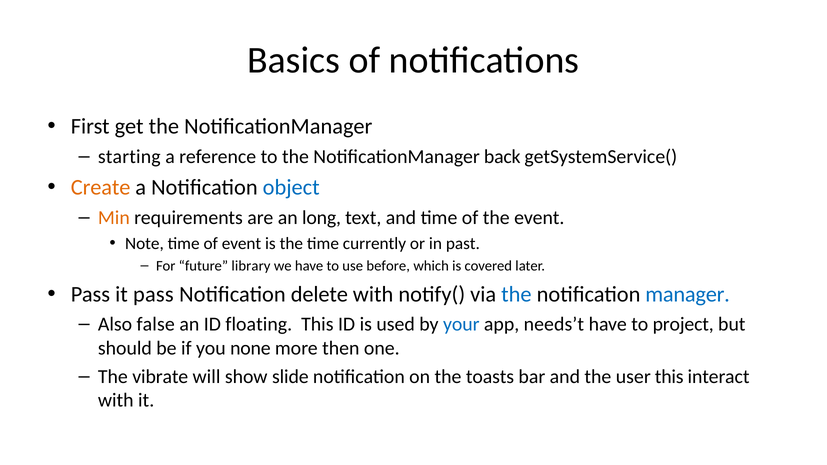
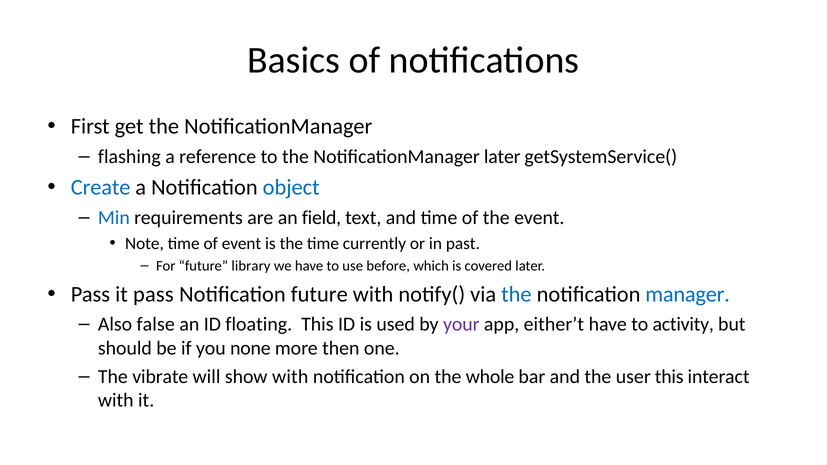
starting: starting -> flashing
NotificationManager back: back -> later
Create colour: orange -> blue
Min colour: orange -> blue
long: long -> field
Notification delete: delete -> future
your colour: blue -> purple
needs’t: needs’t -> either’t
project: project -> activity
show slide: slide -> with
toasts: toasts -> whole
